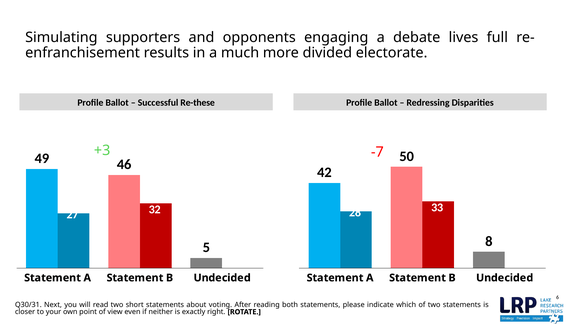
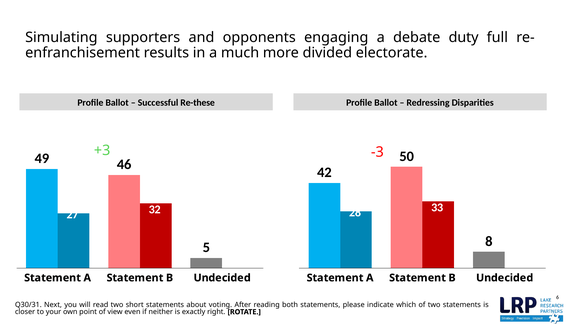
lives: lives -> duty
-7: -7 -> -3
